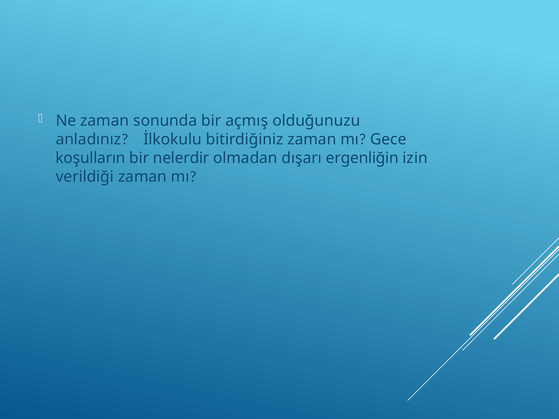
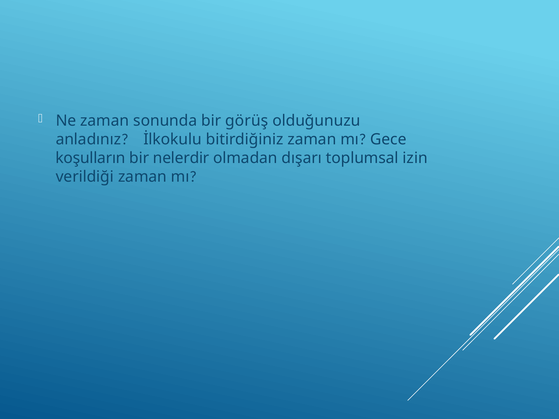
açmış: açmış -> görüş
ergenliğin: ergenliğin -> toplumsal
